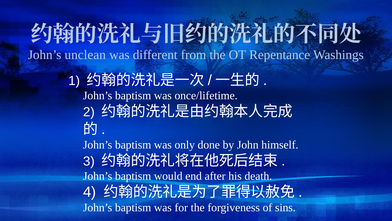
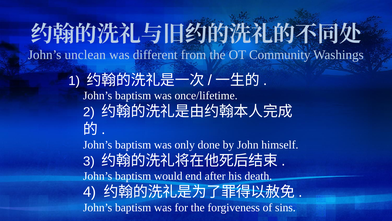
Repentance: Repentance -> Community
